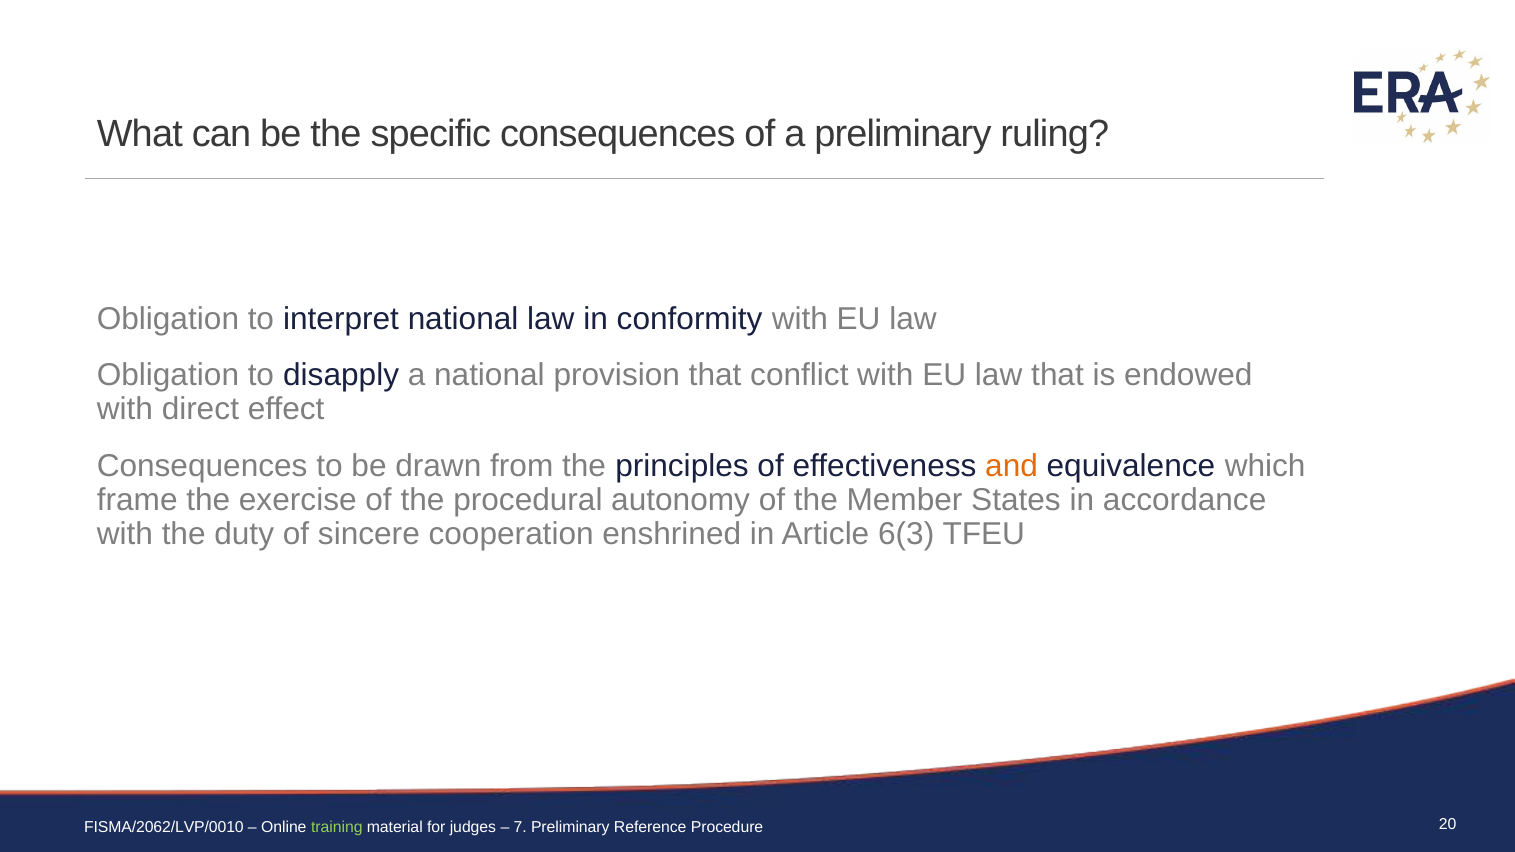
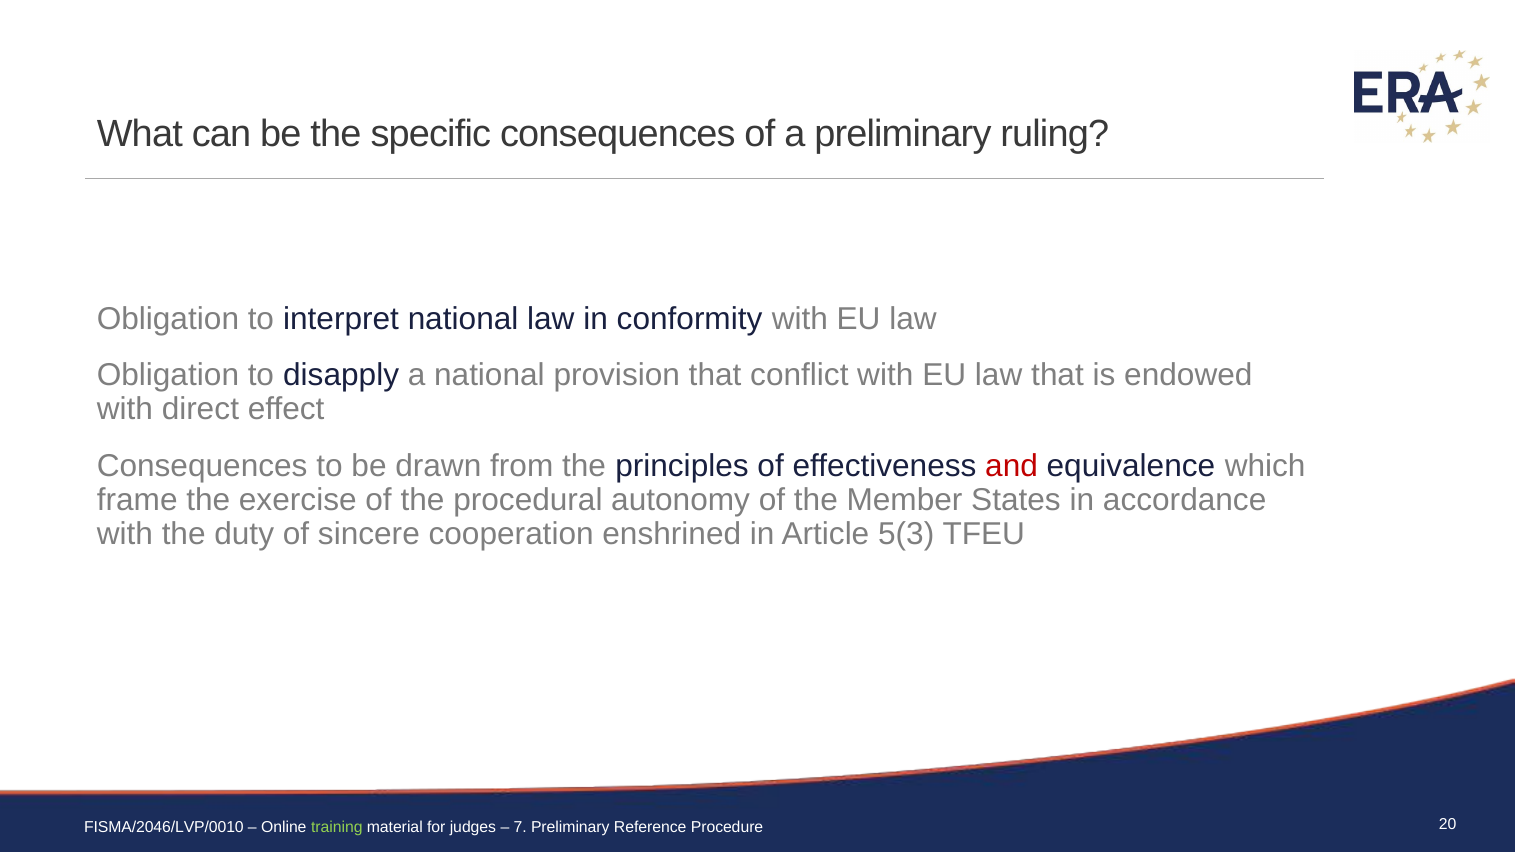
and colour: orange -> red
6(3: 6(3 -> 5(3
FISMA/2062/LVP/0010: FISMA/2062/LVP/0010 -> FISMA/2046/LVP/0010
